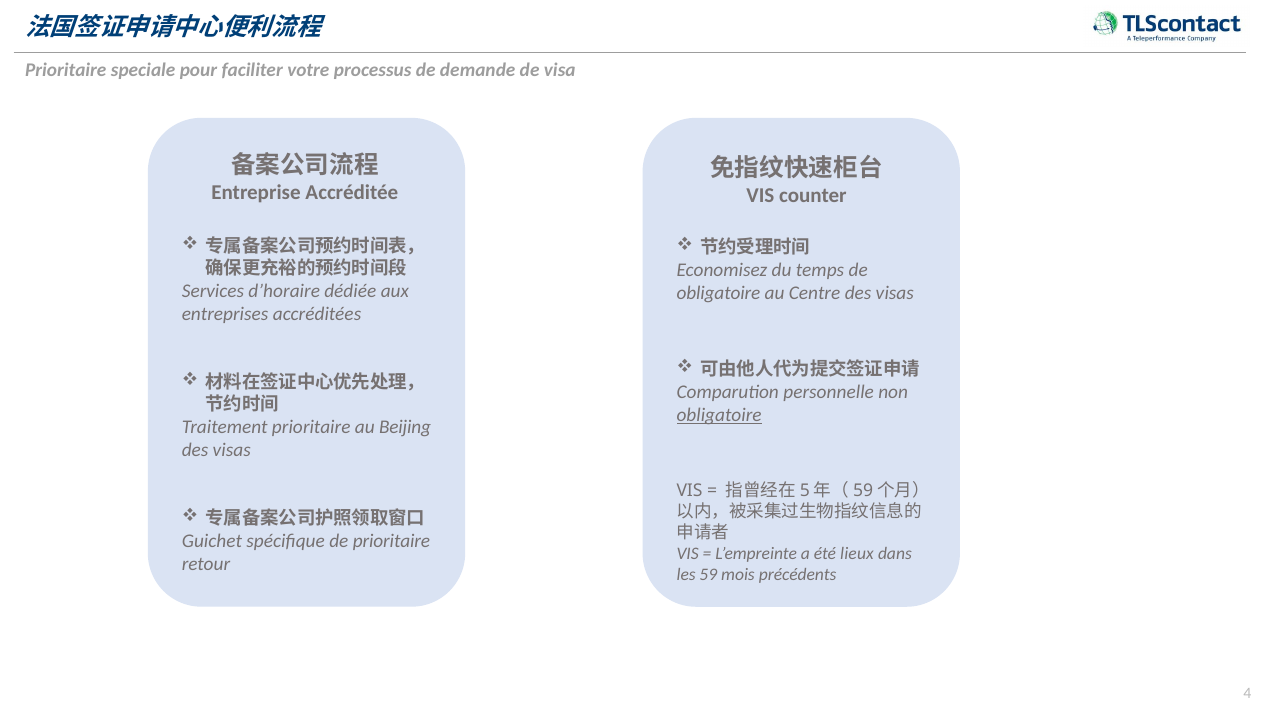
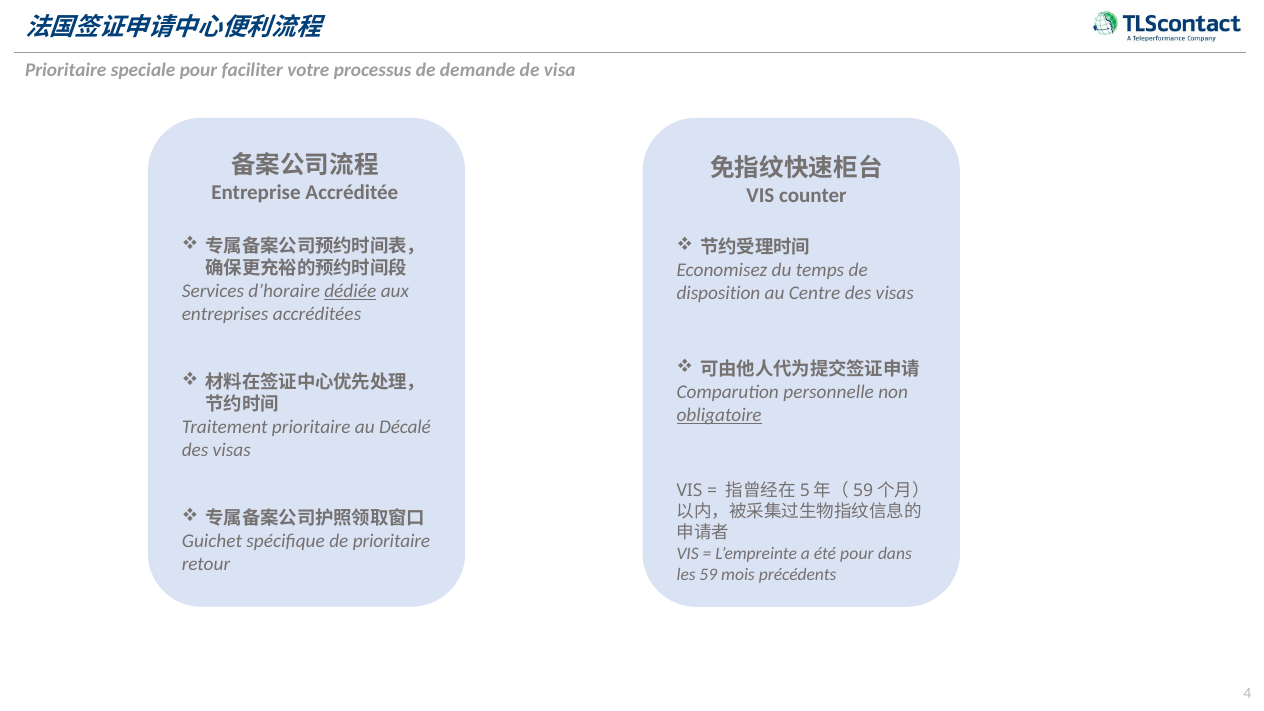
dédiée underline: none -> present
obligatoire at (718, 293): obligatoire -> disposition
Beijing: Beijing -> Décalé
été lieux: lieux -> pour
